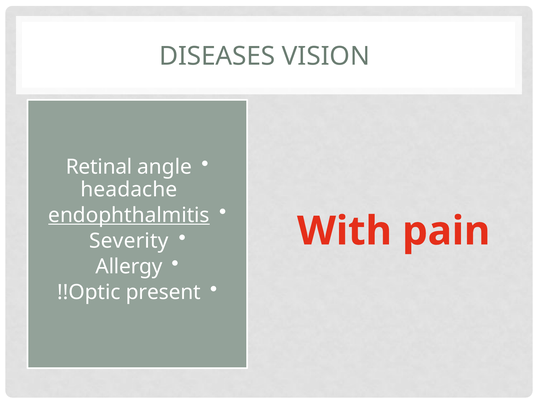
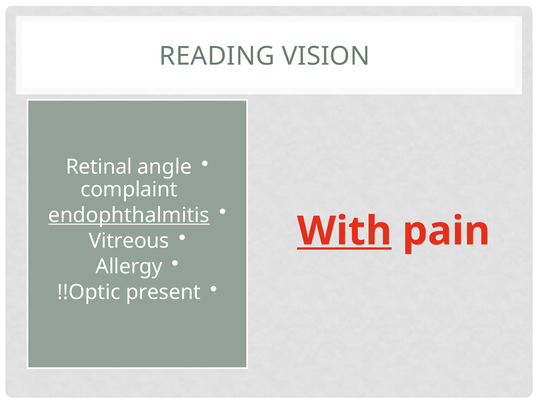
DISEASES: DISEASES -> READING
headache: headache -> complaint
With underline: none -> present
Severity: Severity -> Vitreous
